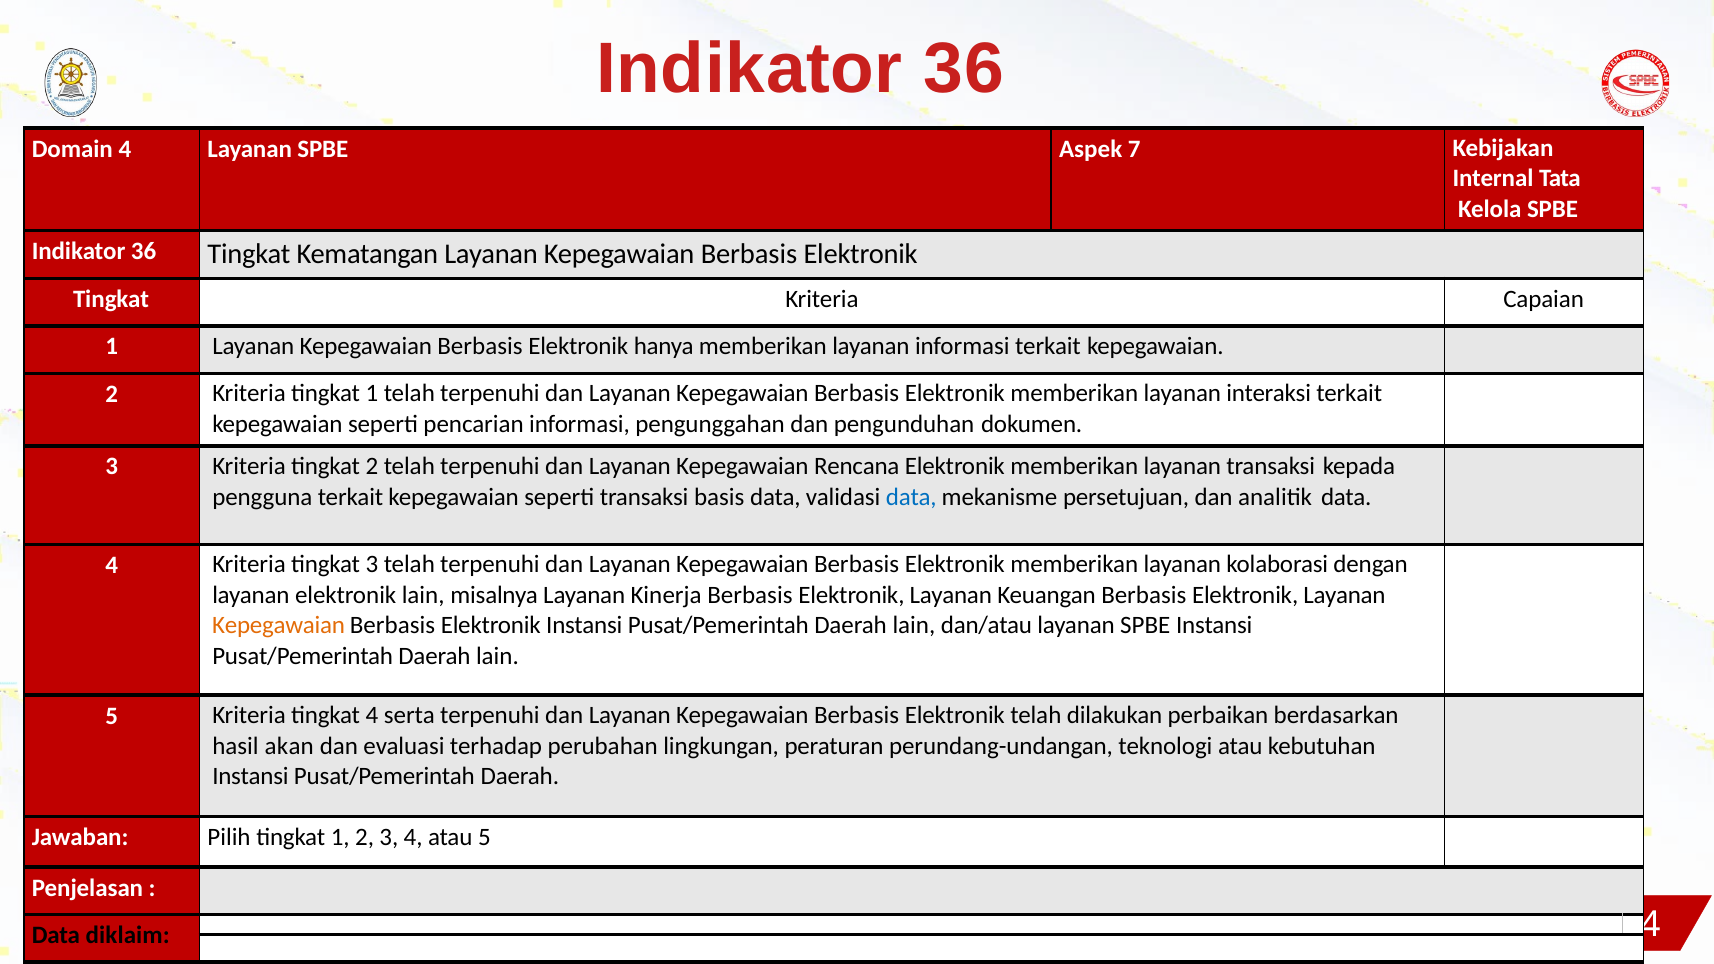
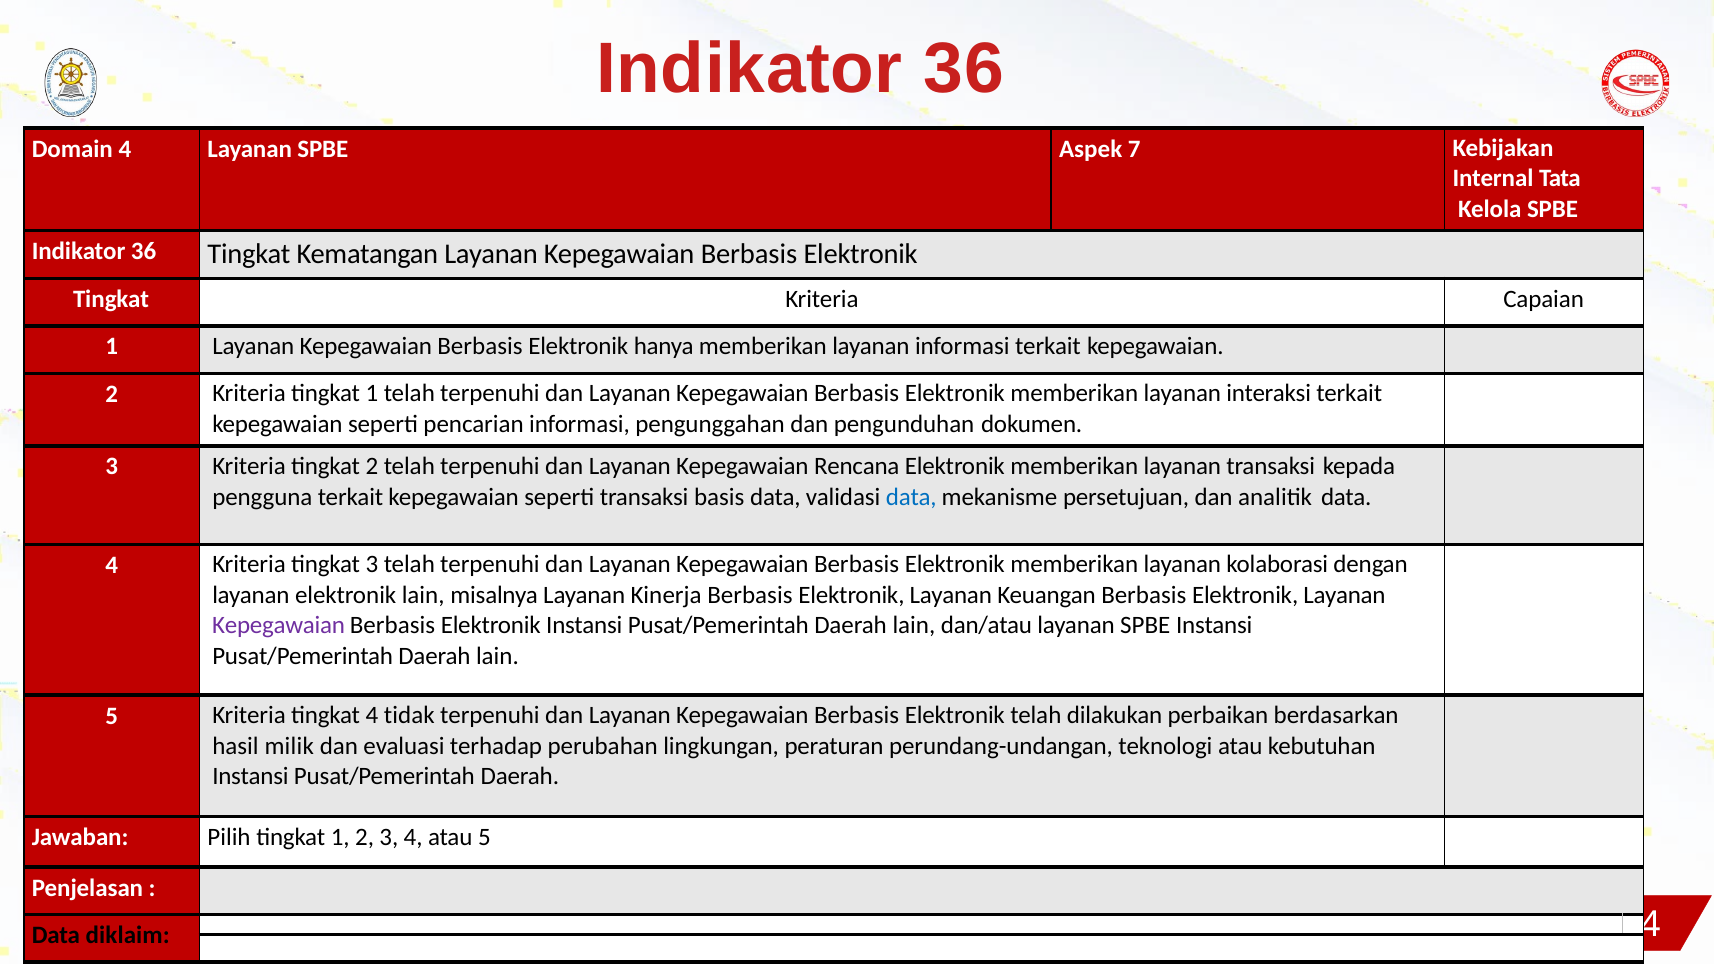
Kepegawaian at (279, 625) colour: orange -> purple
serta: serta -> tidak
akan: akan -> milik
